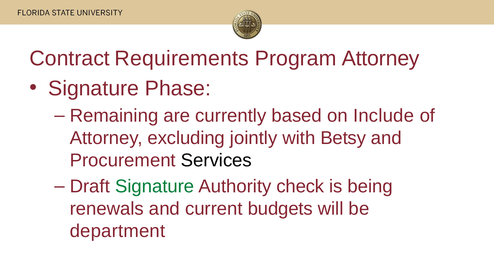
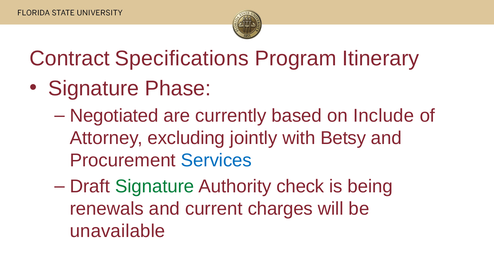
Requirements: Requirements -> Specifications
Program Attorney: Attorney -> Itinerary
Remaining: Remaining -> Negotiated
Services colour: black -> blue
budgets: budgets -> charges
department: department -> unavailable
